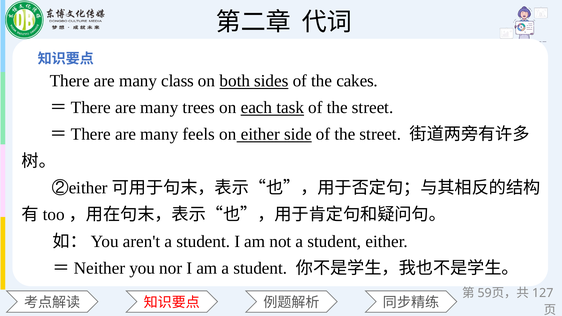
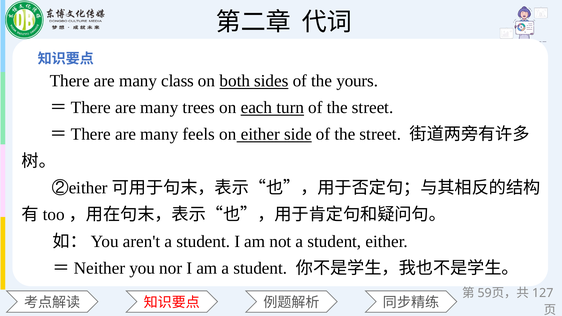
cakes: cakes -> yours
task: task -> turn
